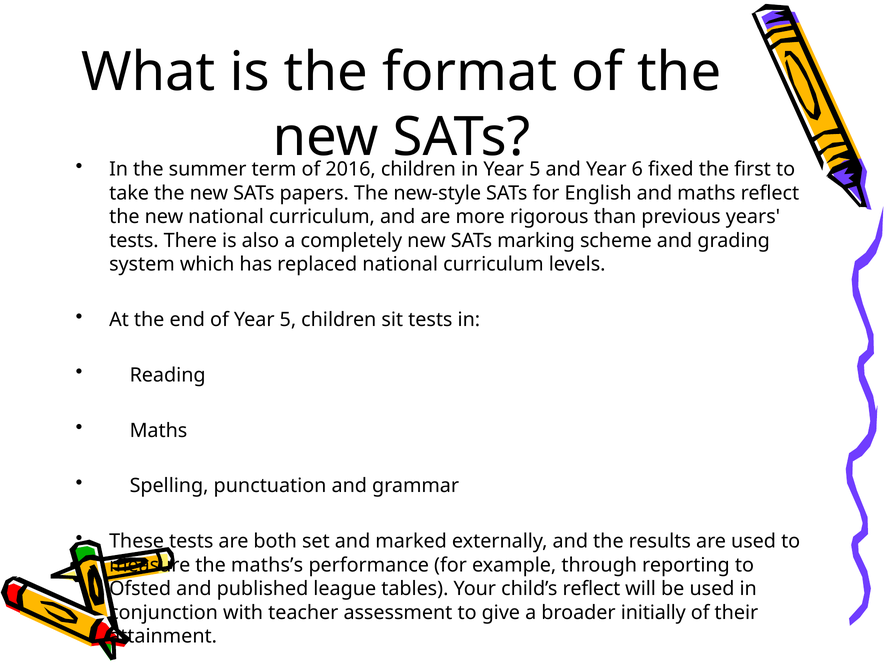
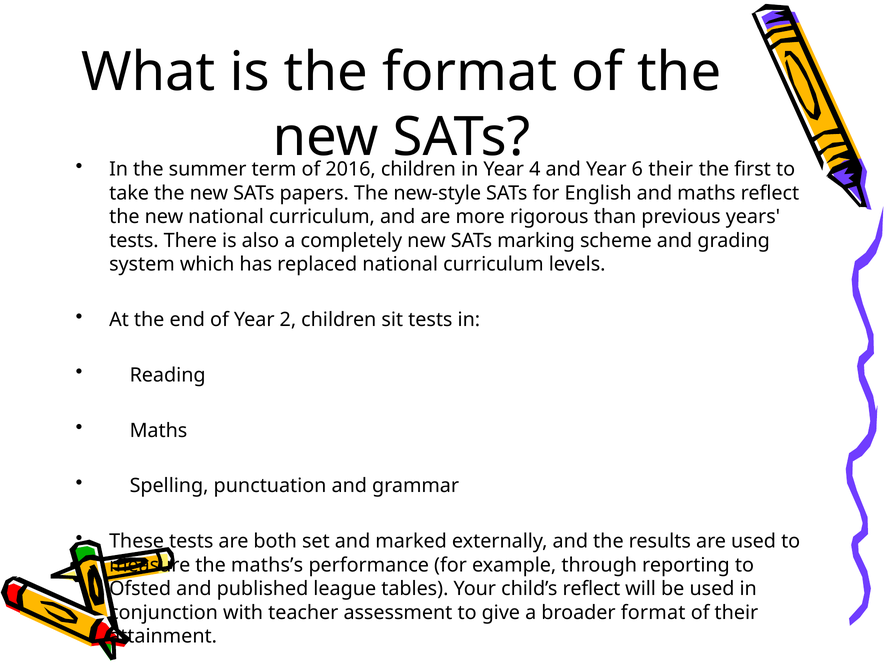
5 at (535, 169): 5 -> 4
6 fixed: fixed -> their
of Year 5: 5 -> 2
broader initially: initially -> format
